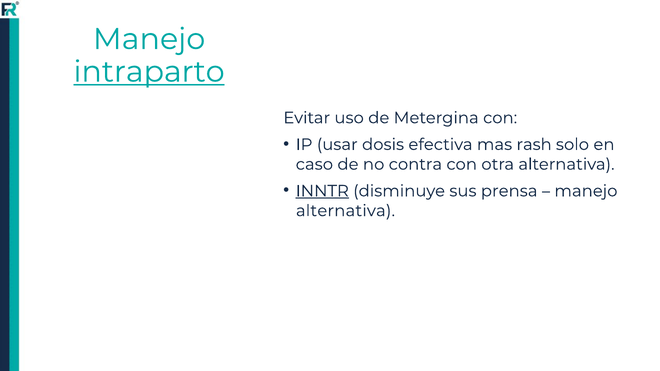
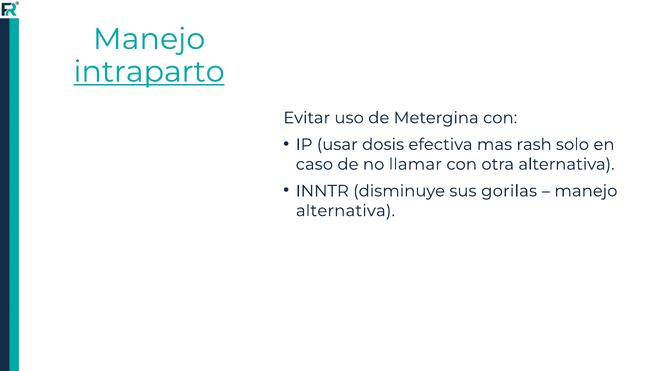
contra: contra -> llamar
INNTR underline: present -> none
prensa: prensa -> gorilas
